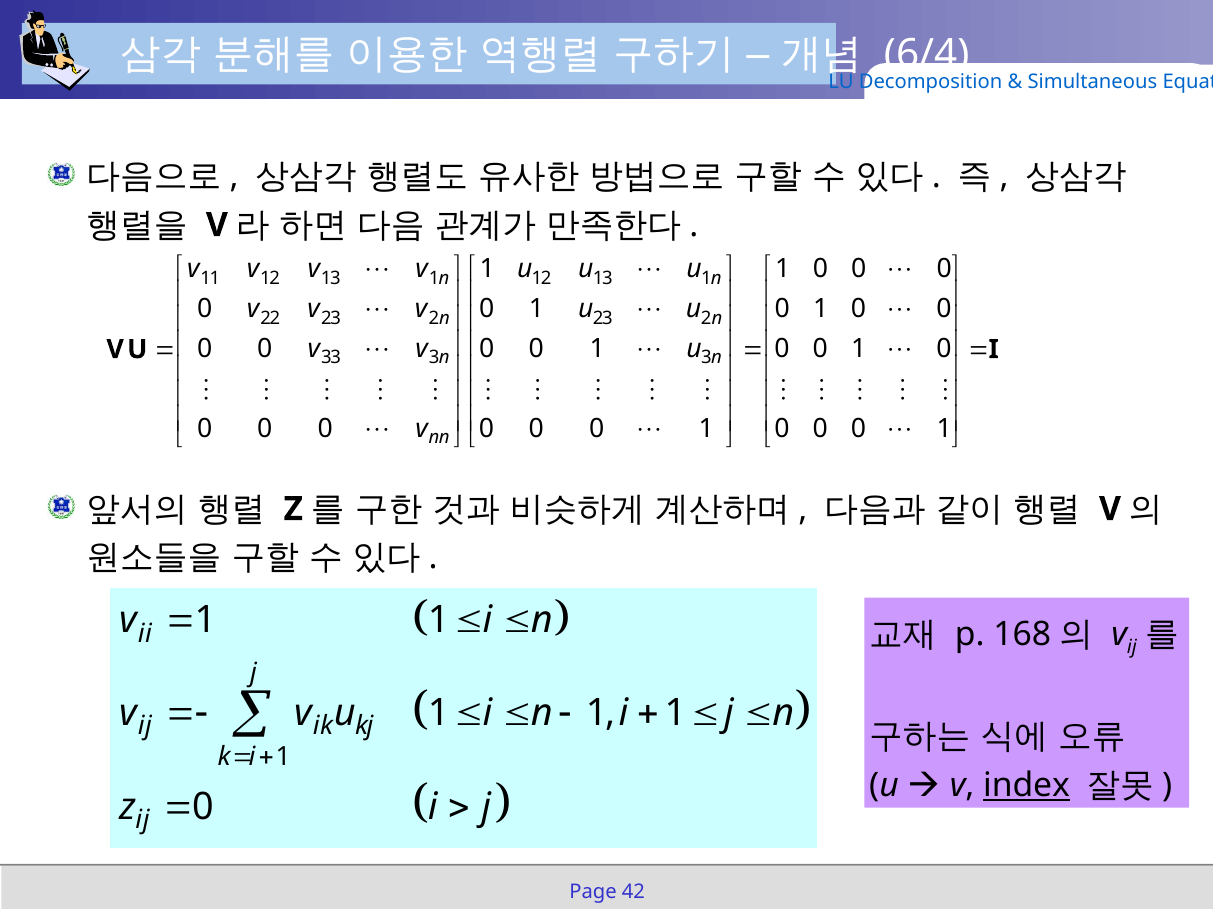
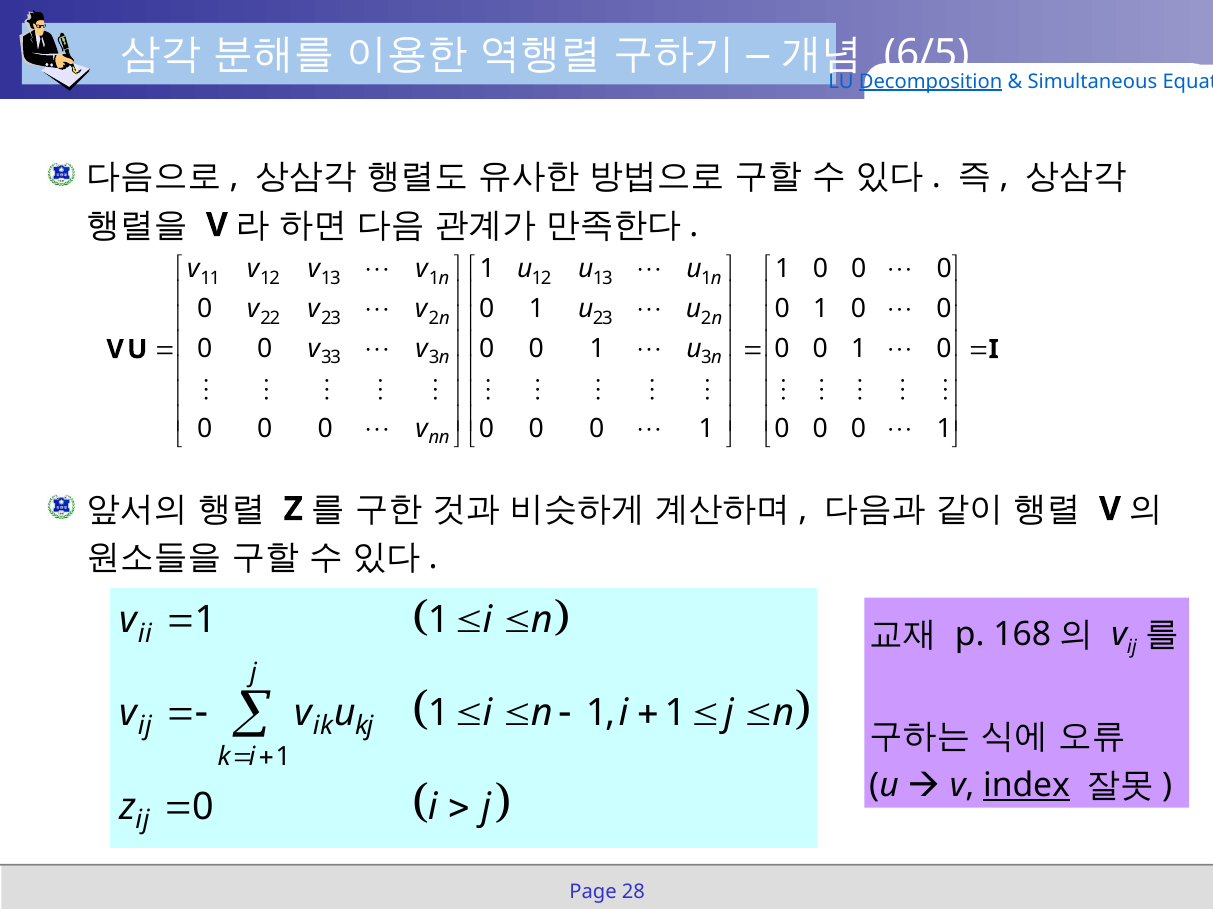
6/4: 6/4 -> 6/5
Decomposition underline: none -> present
42: 42 -> 28
